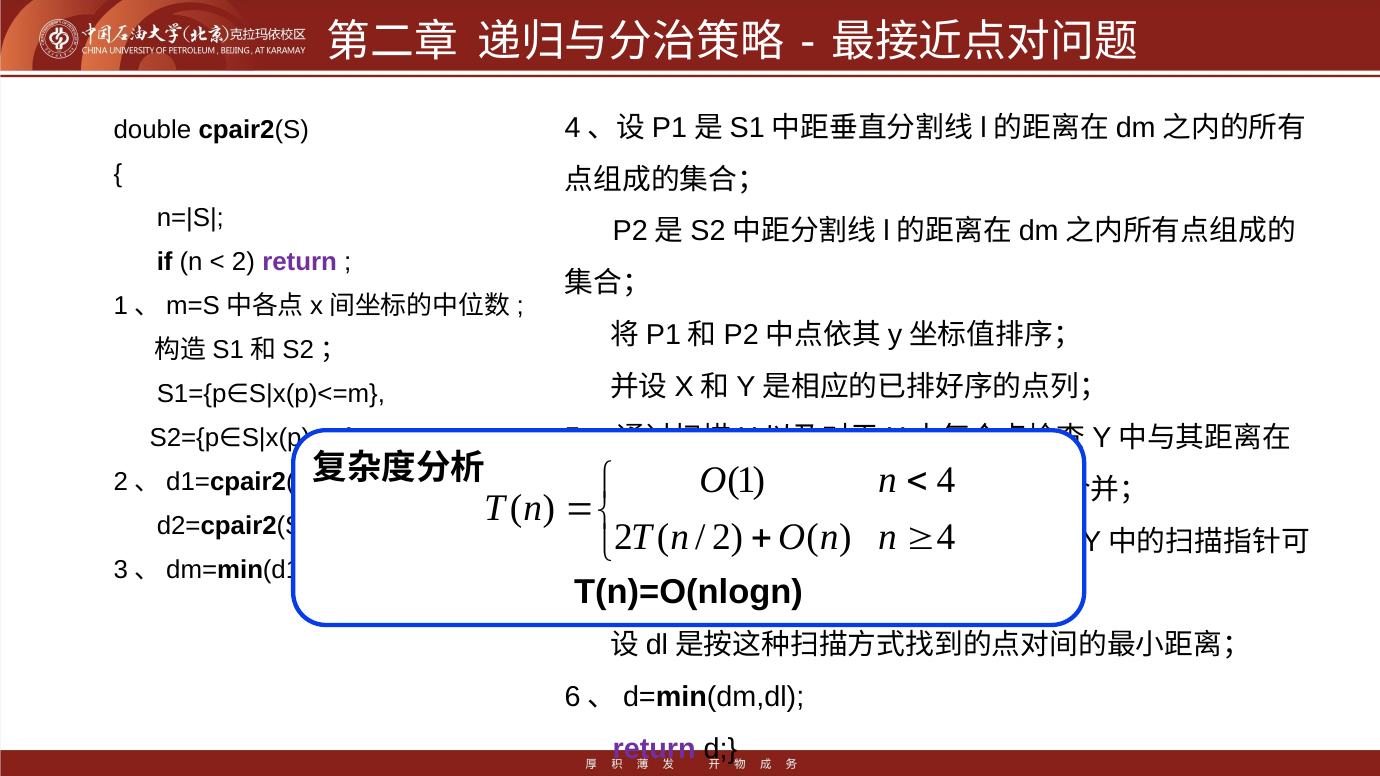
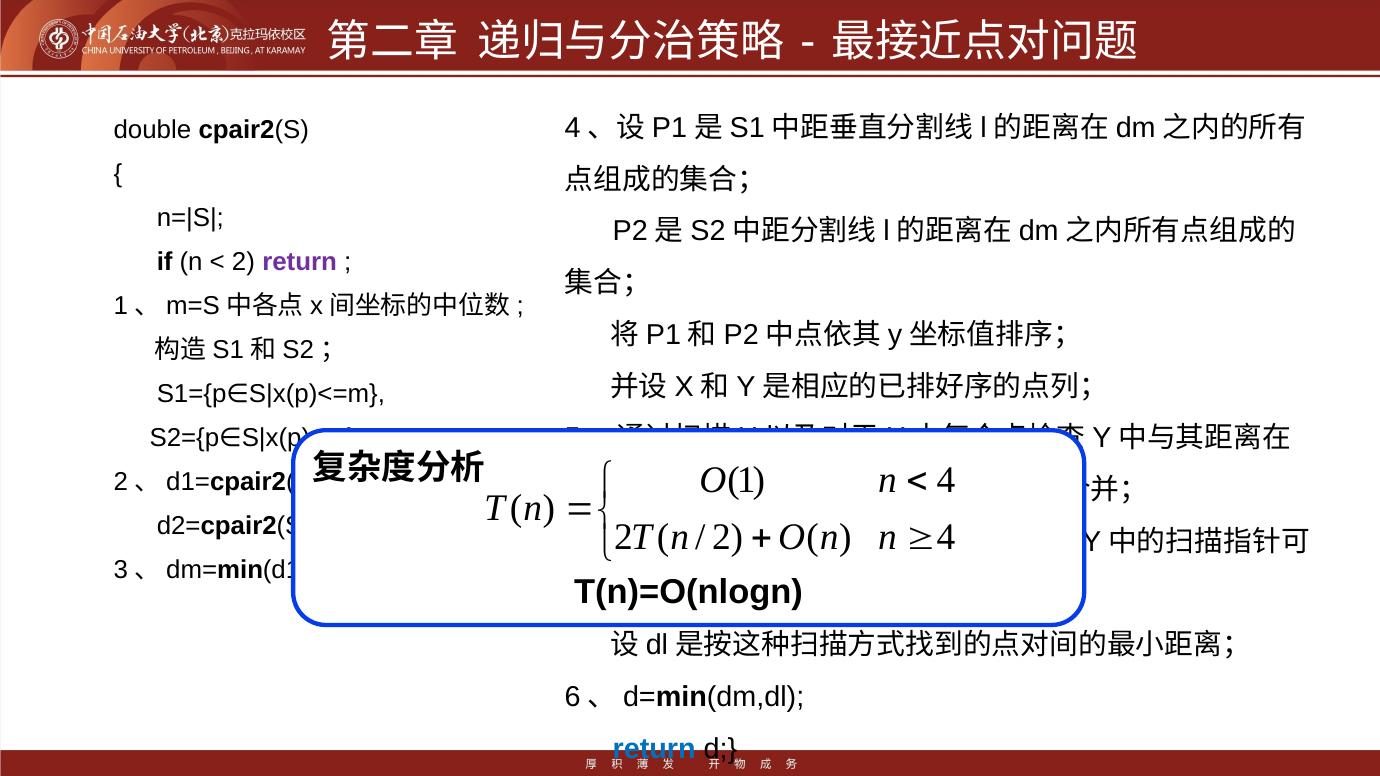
return at (654, 749) colour: purple -> blue
